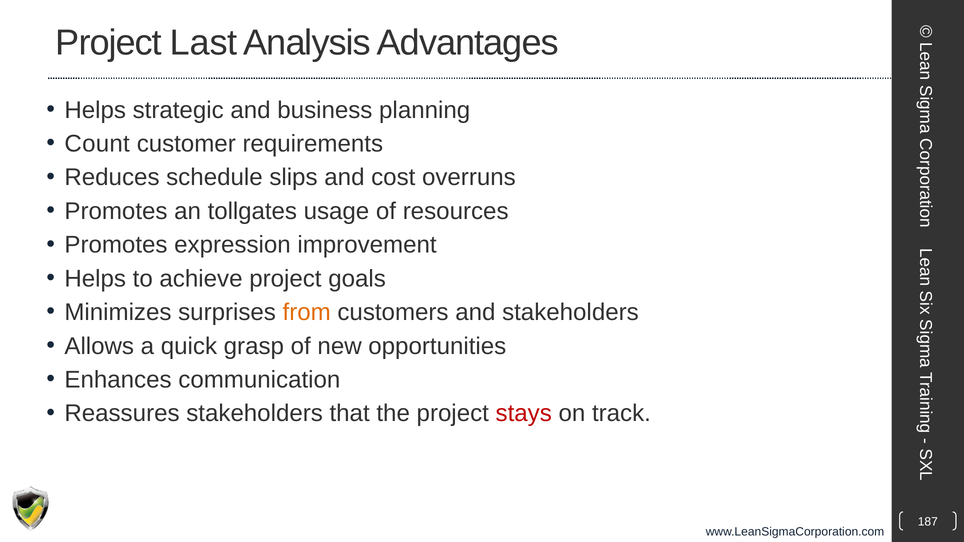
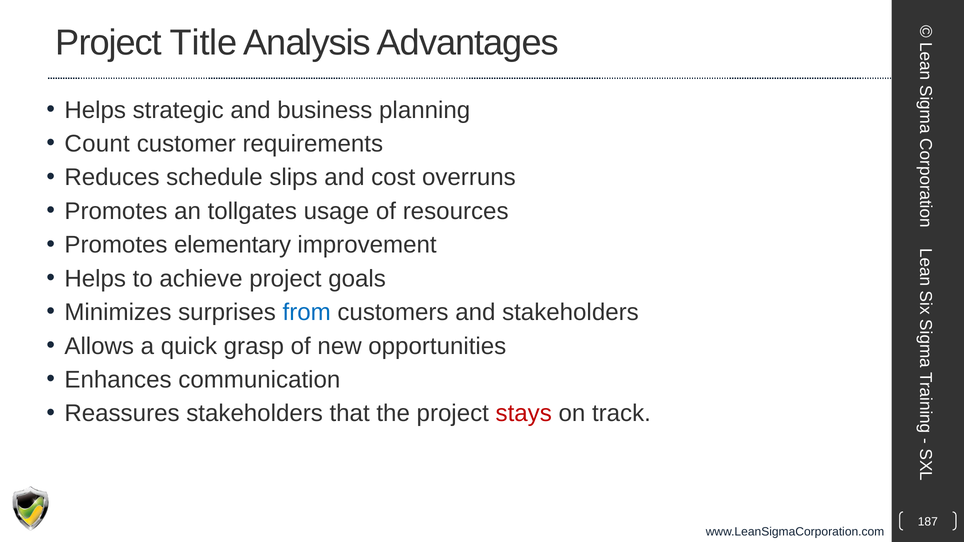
Last: Last -> Title
expression: expression -> elementary
from colour: orange -> blue
